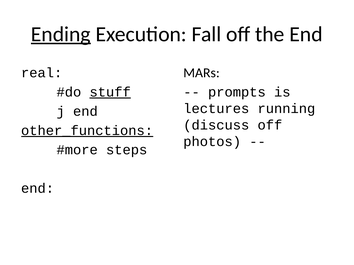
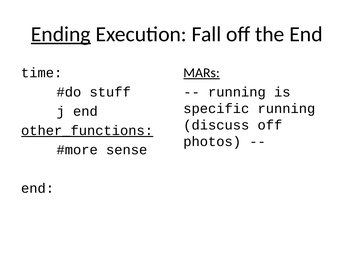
MARs underline: none -> present
real: real -> time
stuff underline: present -> none
prompts at (237, 92): prompts -> running
lectures: lectures -> specific
steps: steps -> sense
